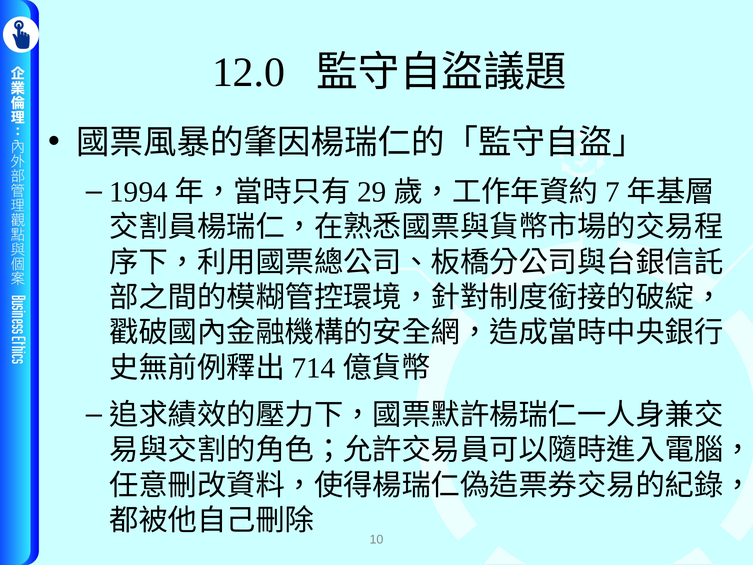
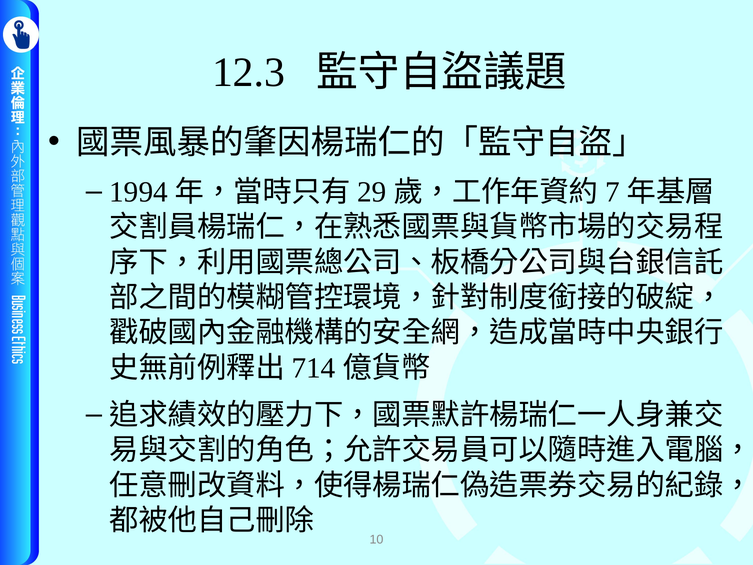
12.0: 12.0 -> 12.3
